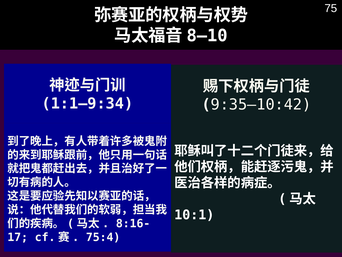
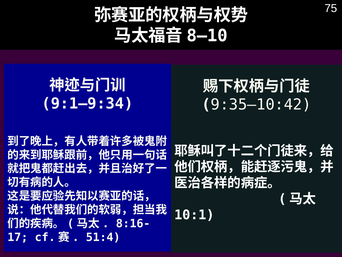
1:1–9:34: 1:1–9:34 -> 9:1–9:34
75:4: 75:4 -> 51:4
